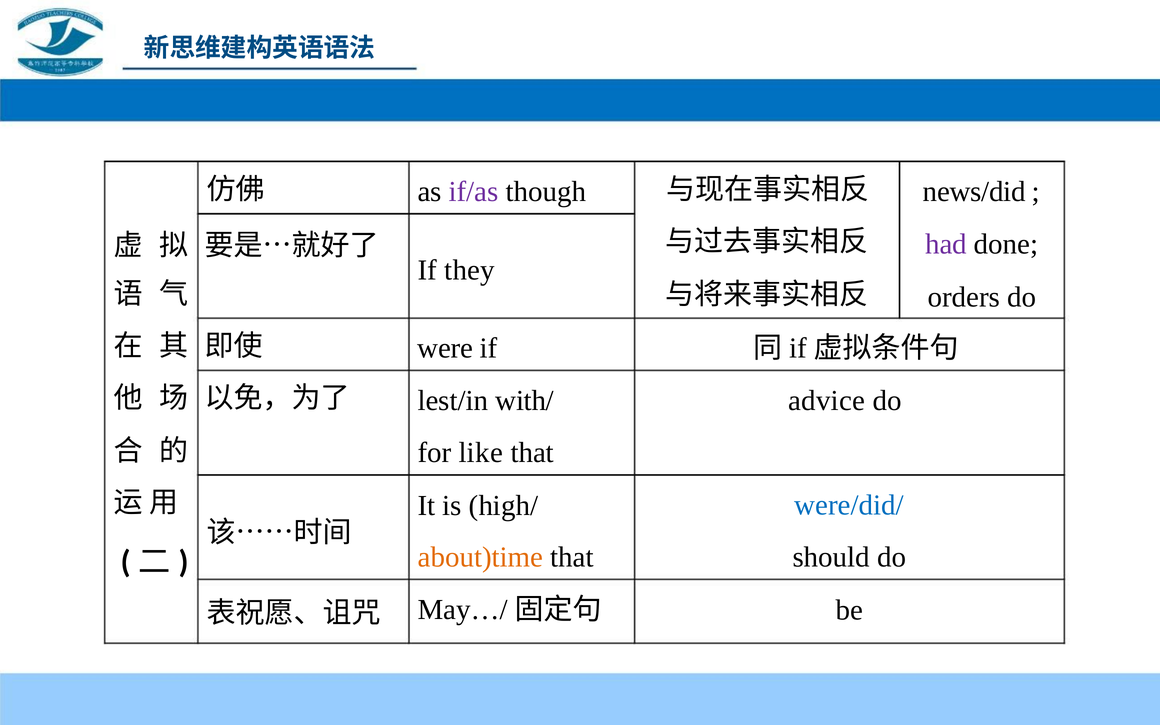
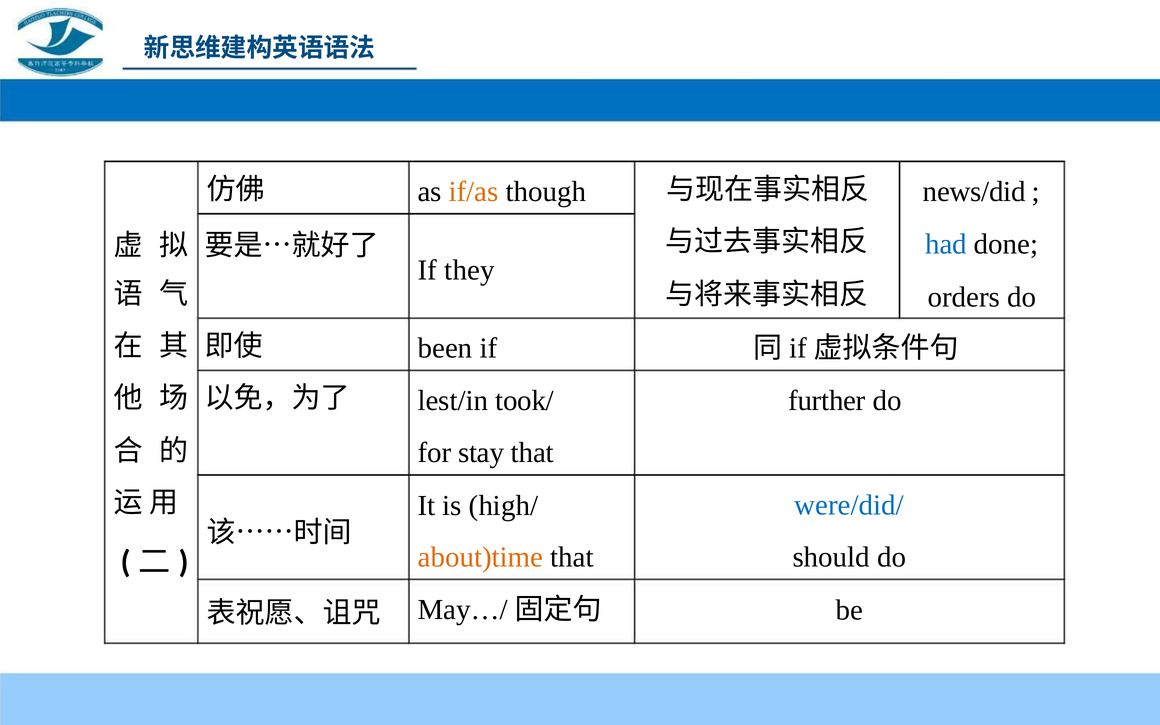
if/as colour: purple -> orange
had colour: purple -> blue
were: were -> been
with/: with/ -> took/
advice: advice -> further
like: like -> stay
